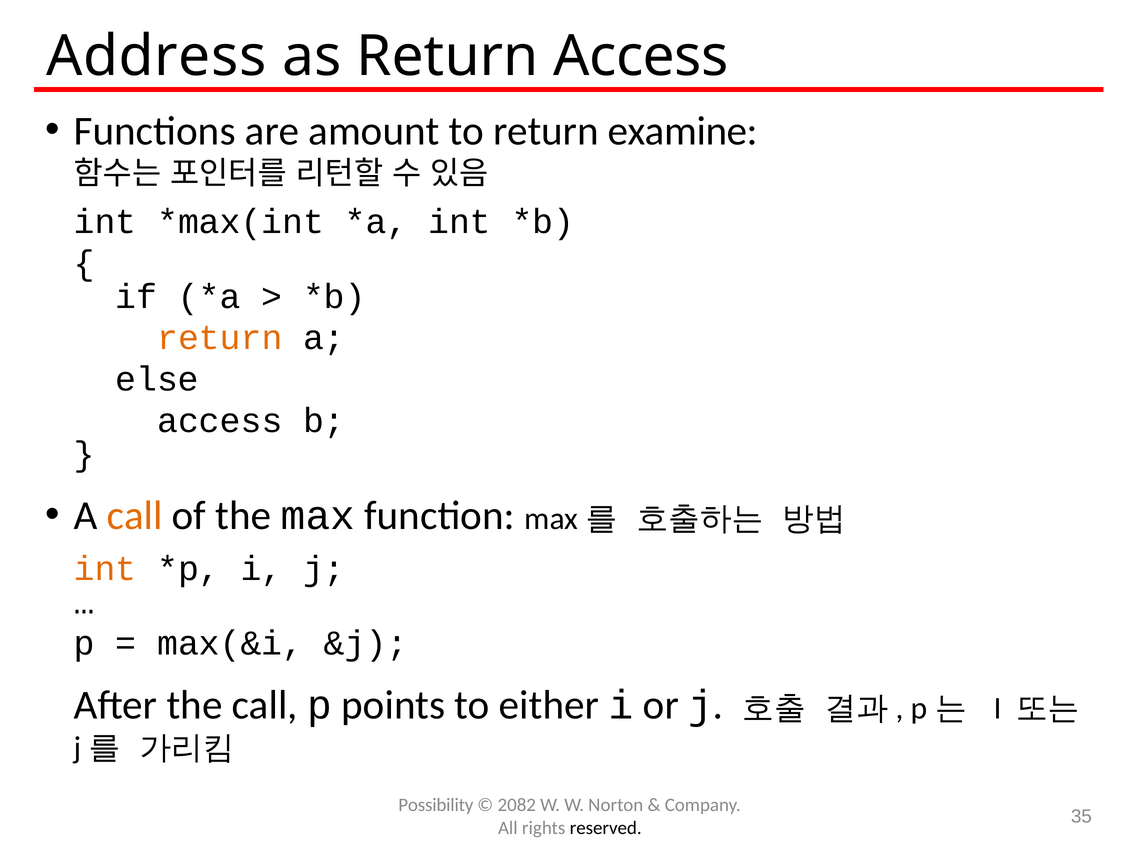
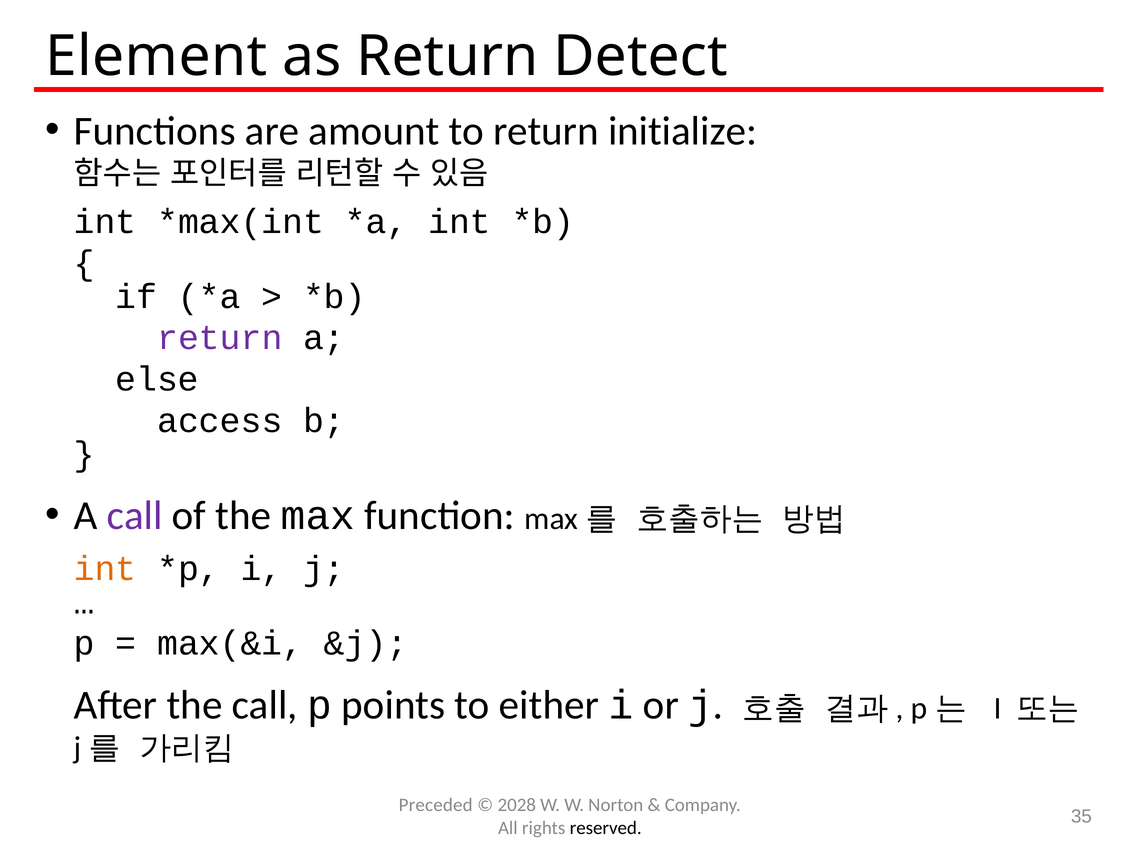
Address: Address -> Element
Return Access: Access -> Detect
examine: examine -> initialize
return at (220, 338) colour: orange -> purple
call at (135, 516) colour: orange -> purple
Possibility: Possibility -> Preceded
2082: 2082 -> 2028
